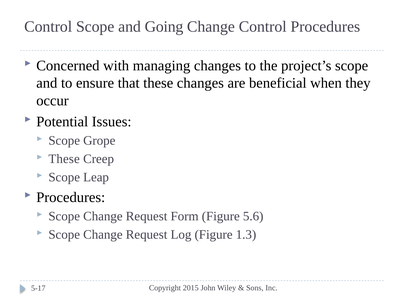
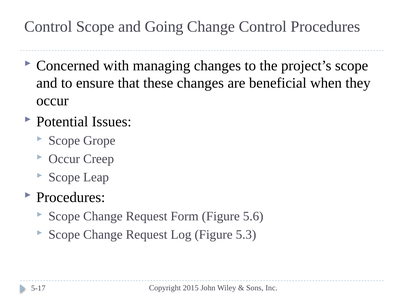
These at (64, 159): These -> Occur
1.3: 1.3 -> 5.3
